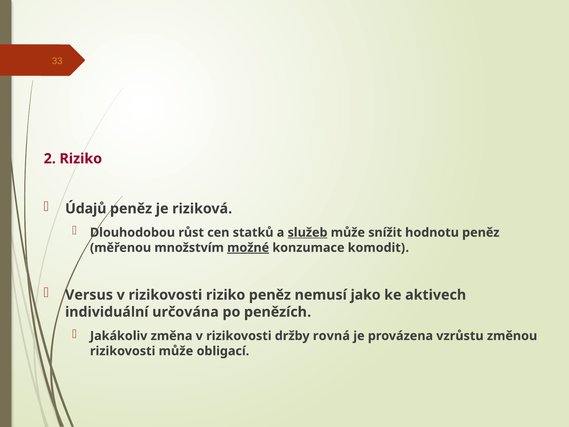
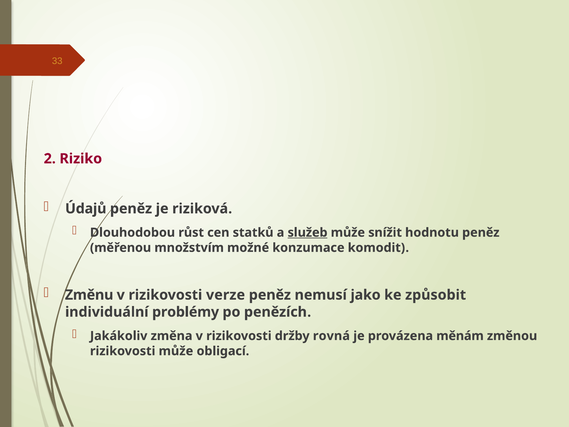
možné underline: present -> none
Versus: Versus -> Změnu
rizikovosti riziko: riziko -> verze
aktivech: aktivech -> způsobit
určována: určována -> problémy
vzrůstu: vzrůstu -> měnám
